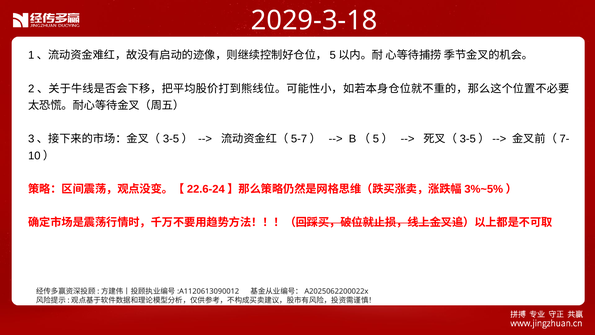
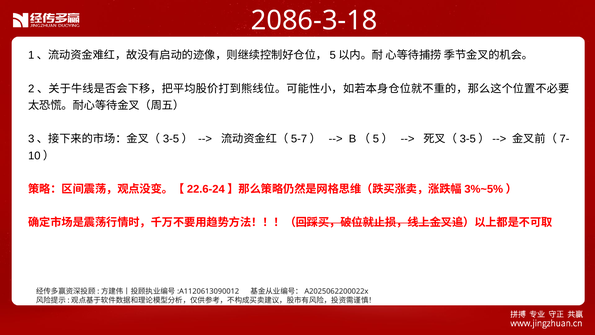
2029-3-18: 2029-3-18 -> 2086-3-18
